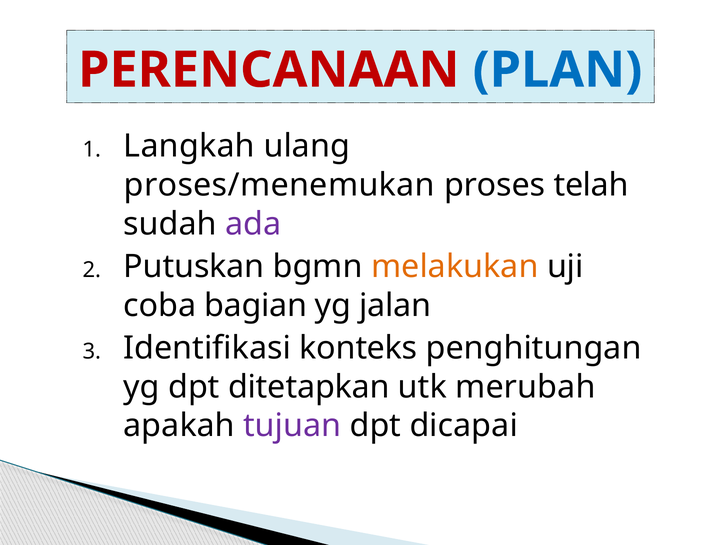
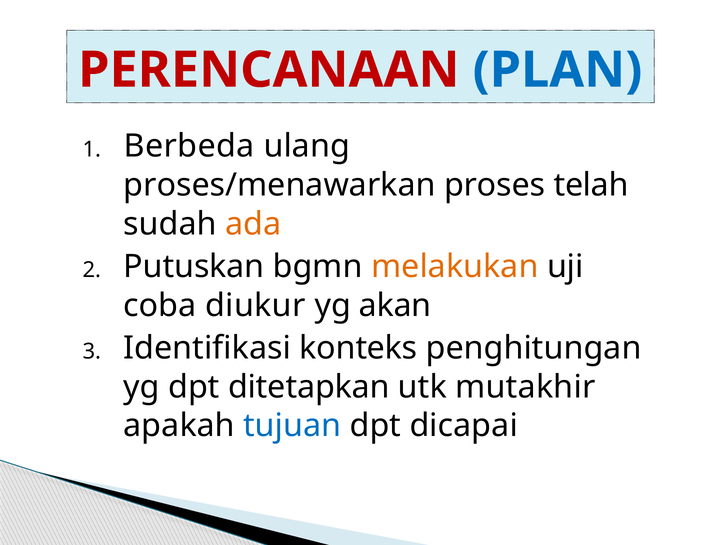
Langkah: Langkah -> Berbeda
proses/menemukan: proses/menemukan -> proses/menawarkan
ada colour: purple -> orange
bagian: bagian -> diukur
jalan: jalan -> akan
merubah: merubah -> mutakhir
tujuan colour: purple -> blue
